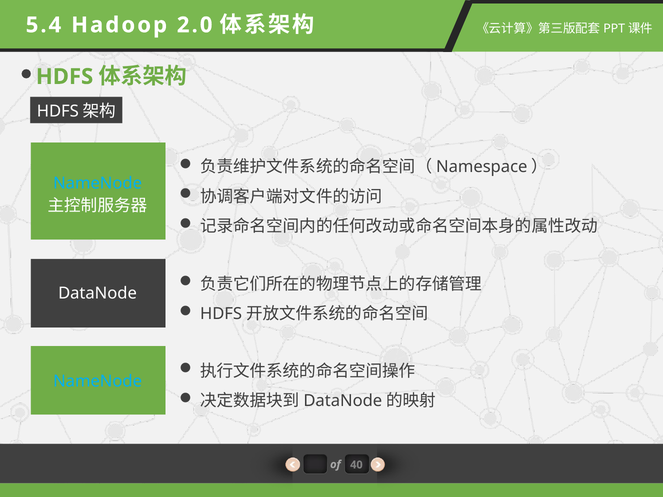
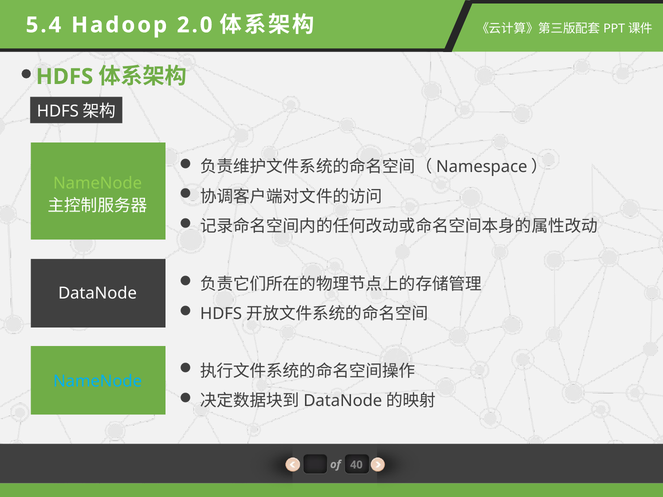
NameNode at (98, 184) colour: light blue -> light green
